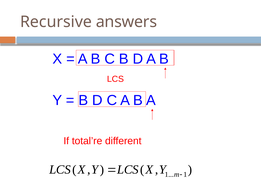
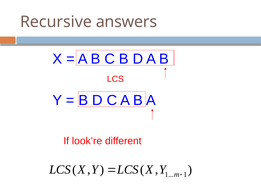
total’re: total’re -> look’re
